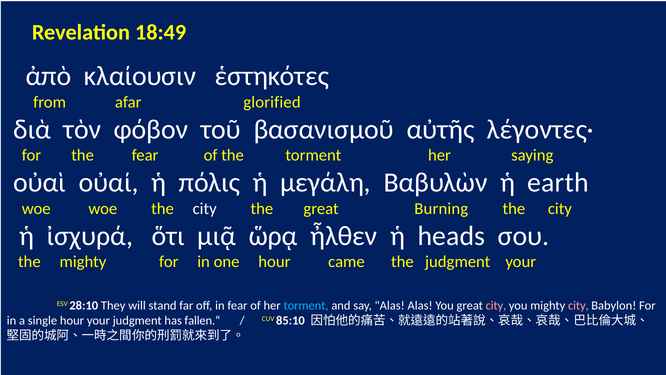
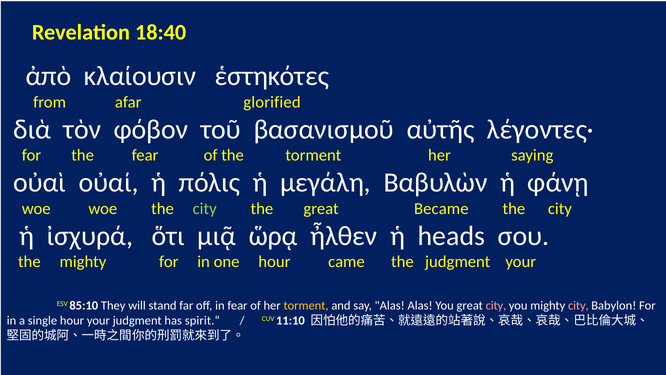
18:49: 18:49 -> 18:40
earth: earth -> φάνῃ
city at (205, 209) colour: white -> light green
Burning: Burning -> Became
28:10: 28:10 -> 85:10
torment at (306, 306) colour: light blue -> yellow
fallen.“: fallen.“ -> spirit.“
85:10: 85:10 -> 11:10
